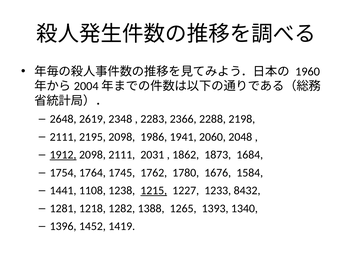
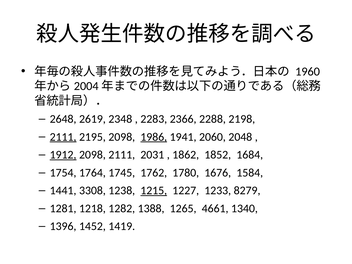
2111 at (63, 137) underline: none -> present
1986 underline: none -> present
1873: 1873 -> 1852
1108: 1108 -> 3308
8432: 8432 -> 8279
1393: 1393 -> 4661
